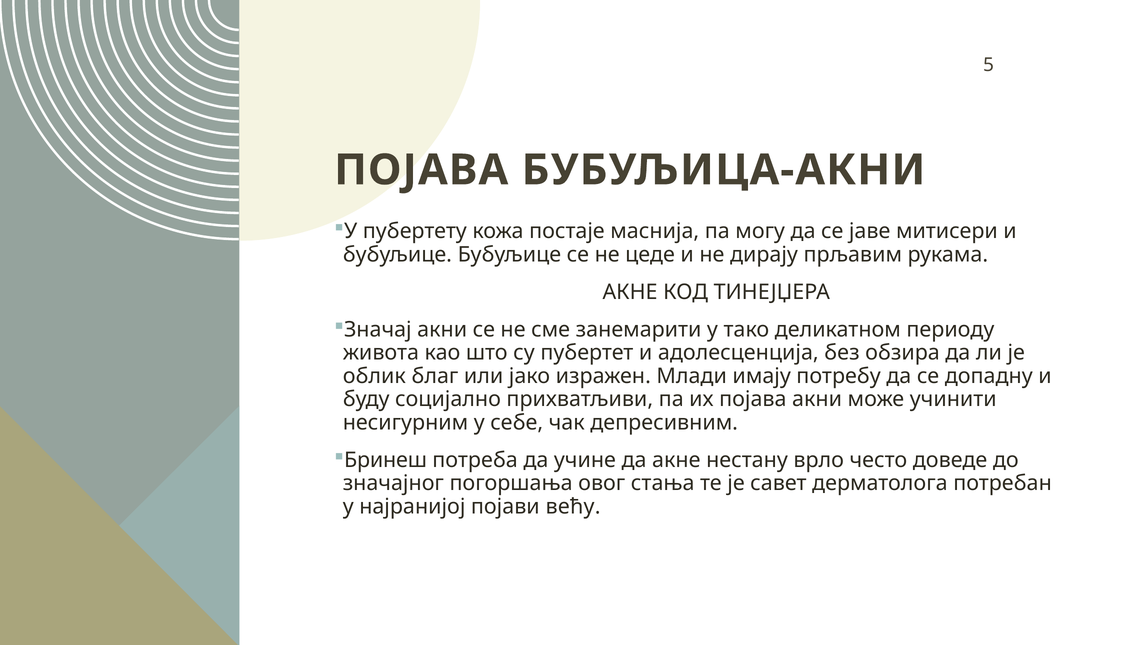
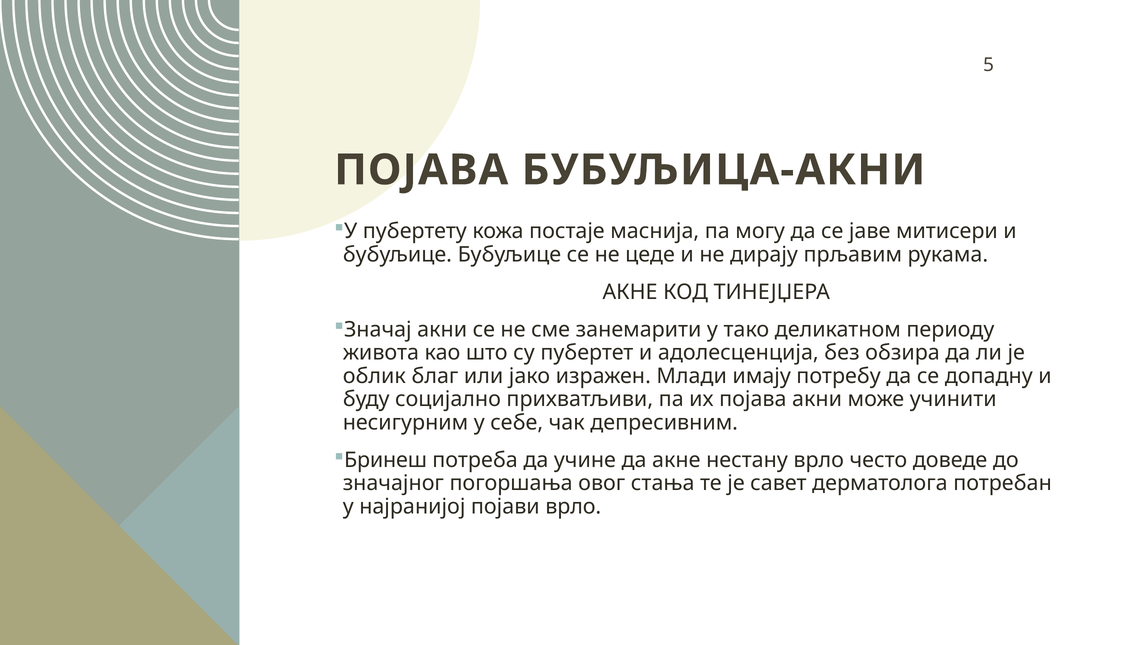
појави већу: већу -> врло
